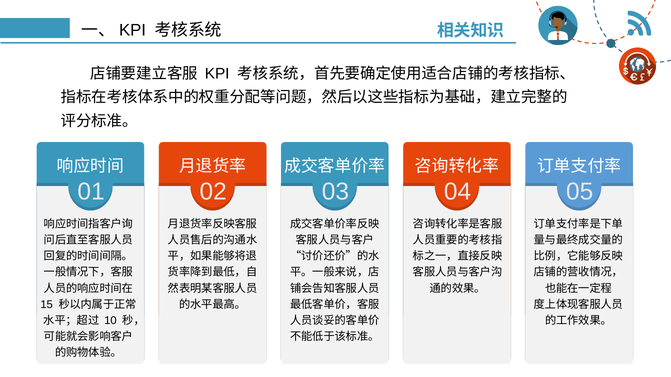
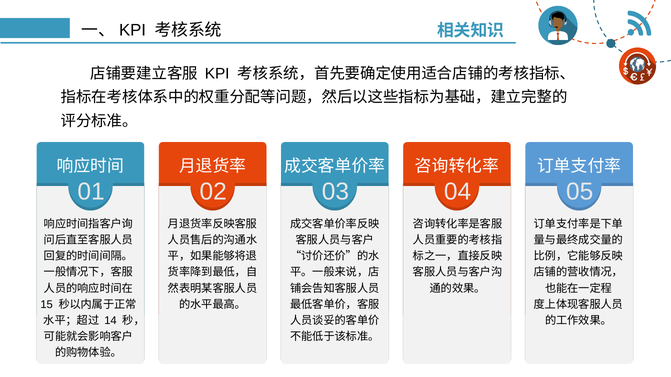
10: 10 -> 14
